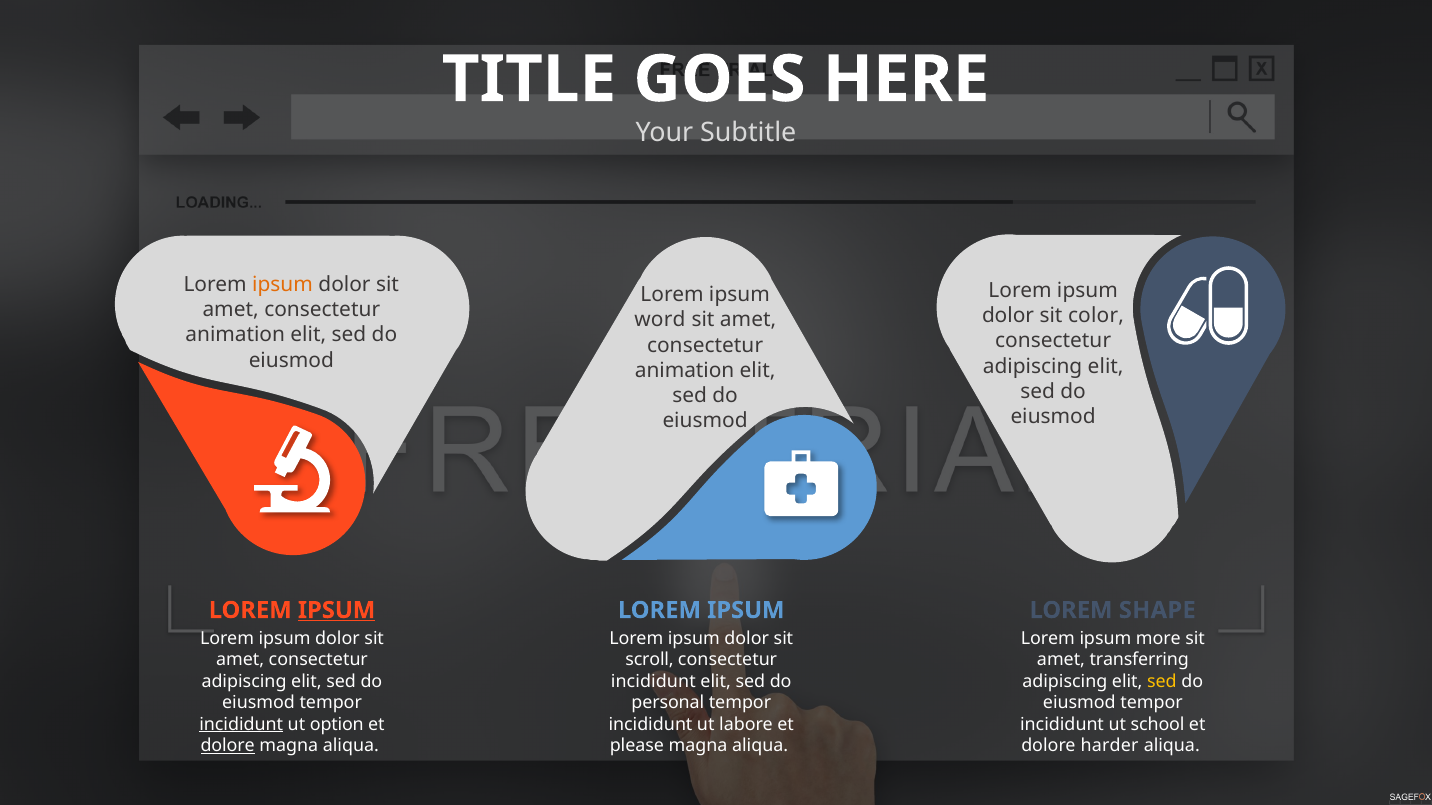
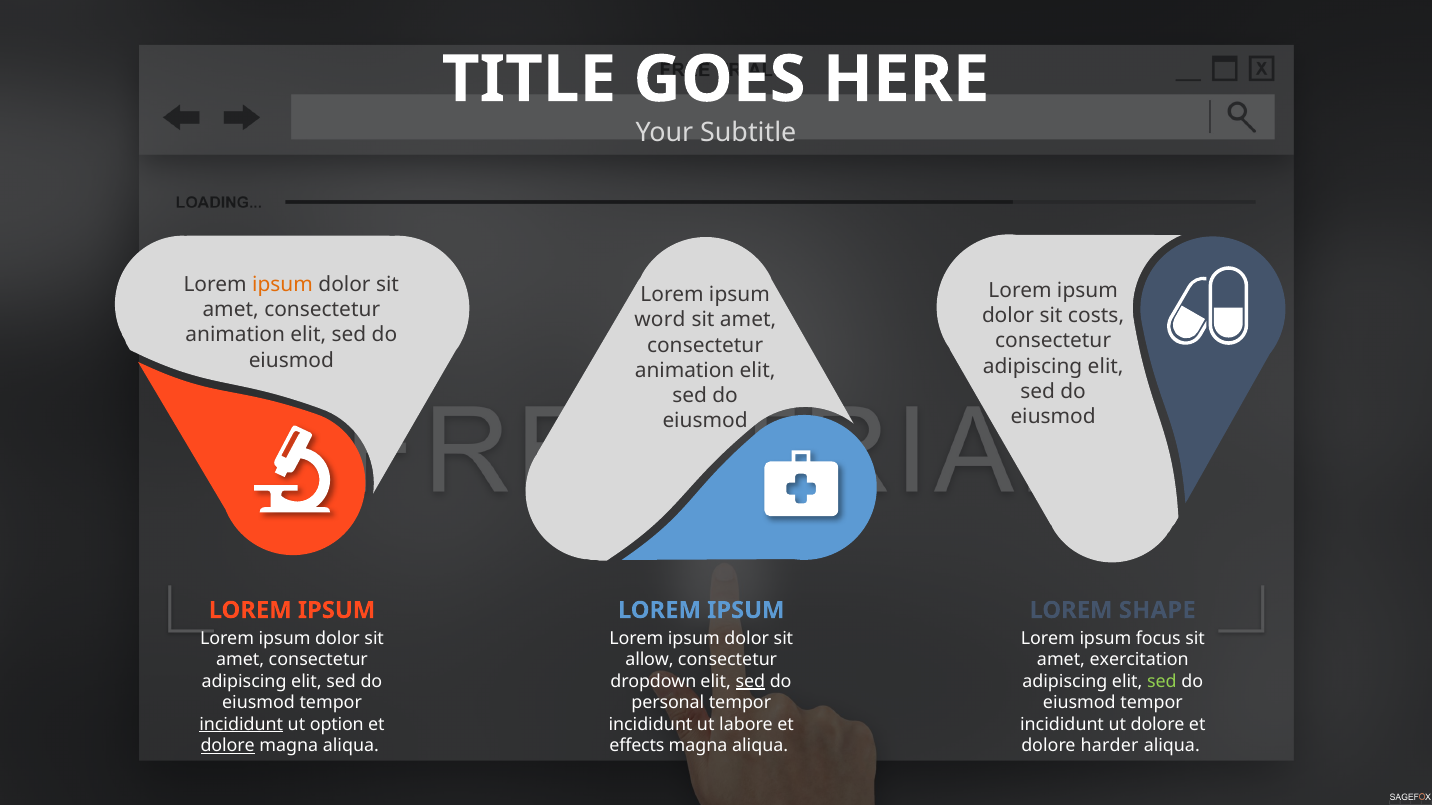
color: color -> costs
IPSUM at (337, 611) underline: present -> none
more: more -> focus
scroll: scroll -> allow
transferring: transferring -> exercitation
incididunt at (653, 682): incididunt -> dropdown
sed at (750, 682) underline: none -> present
sed at (1162, 682) colour: yellow -> light green
ut school: school -> dolore
please: please -> effects
